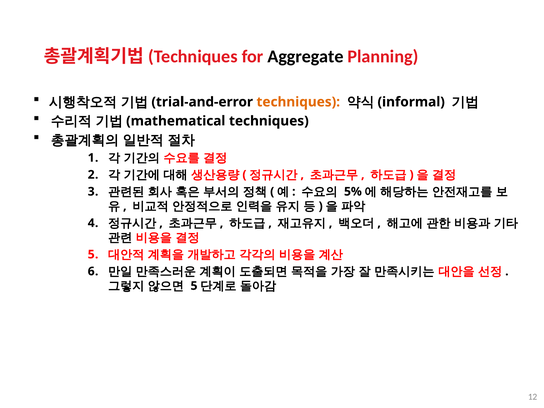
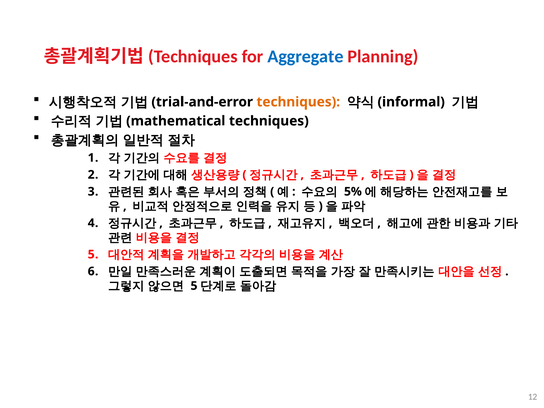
Aggregate colour: black -> blue
